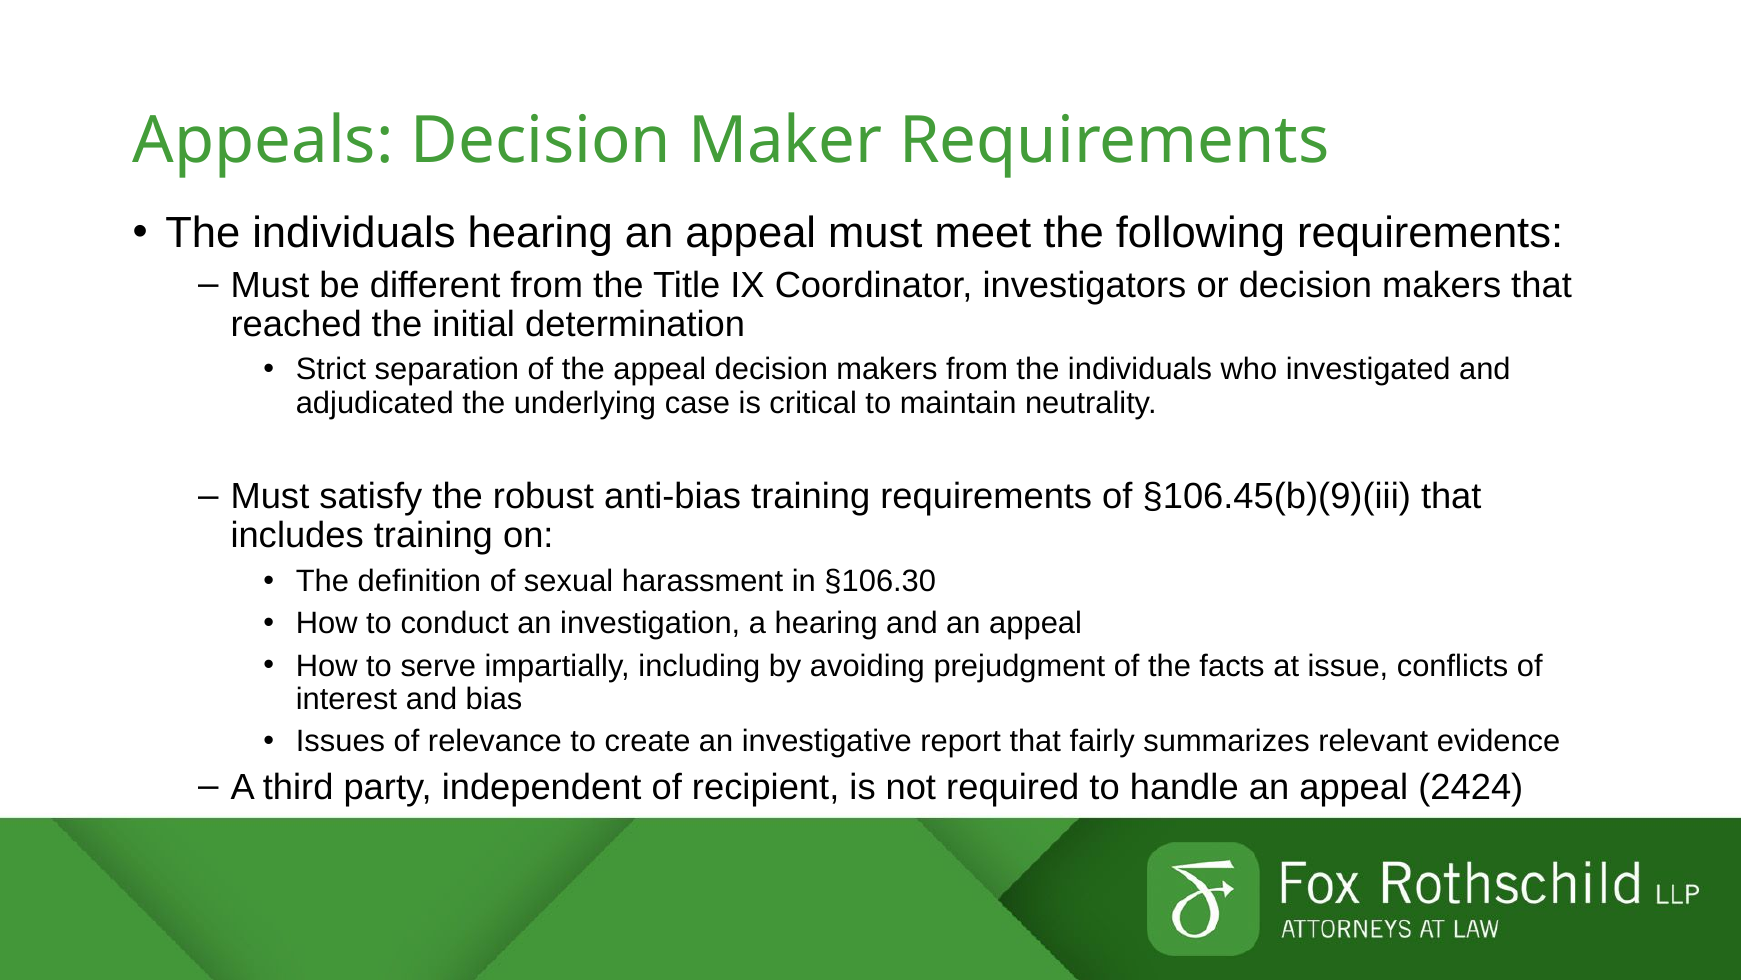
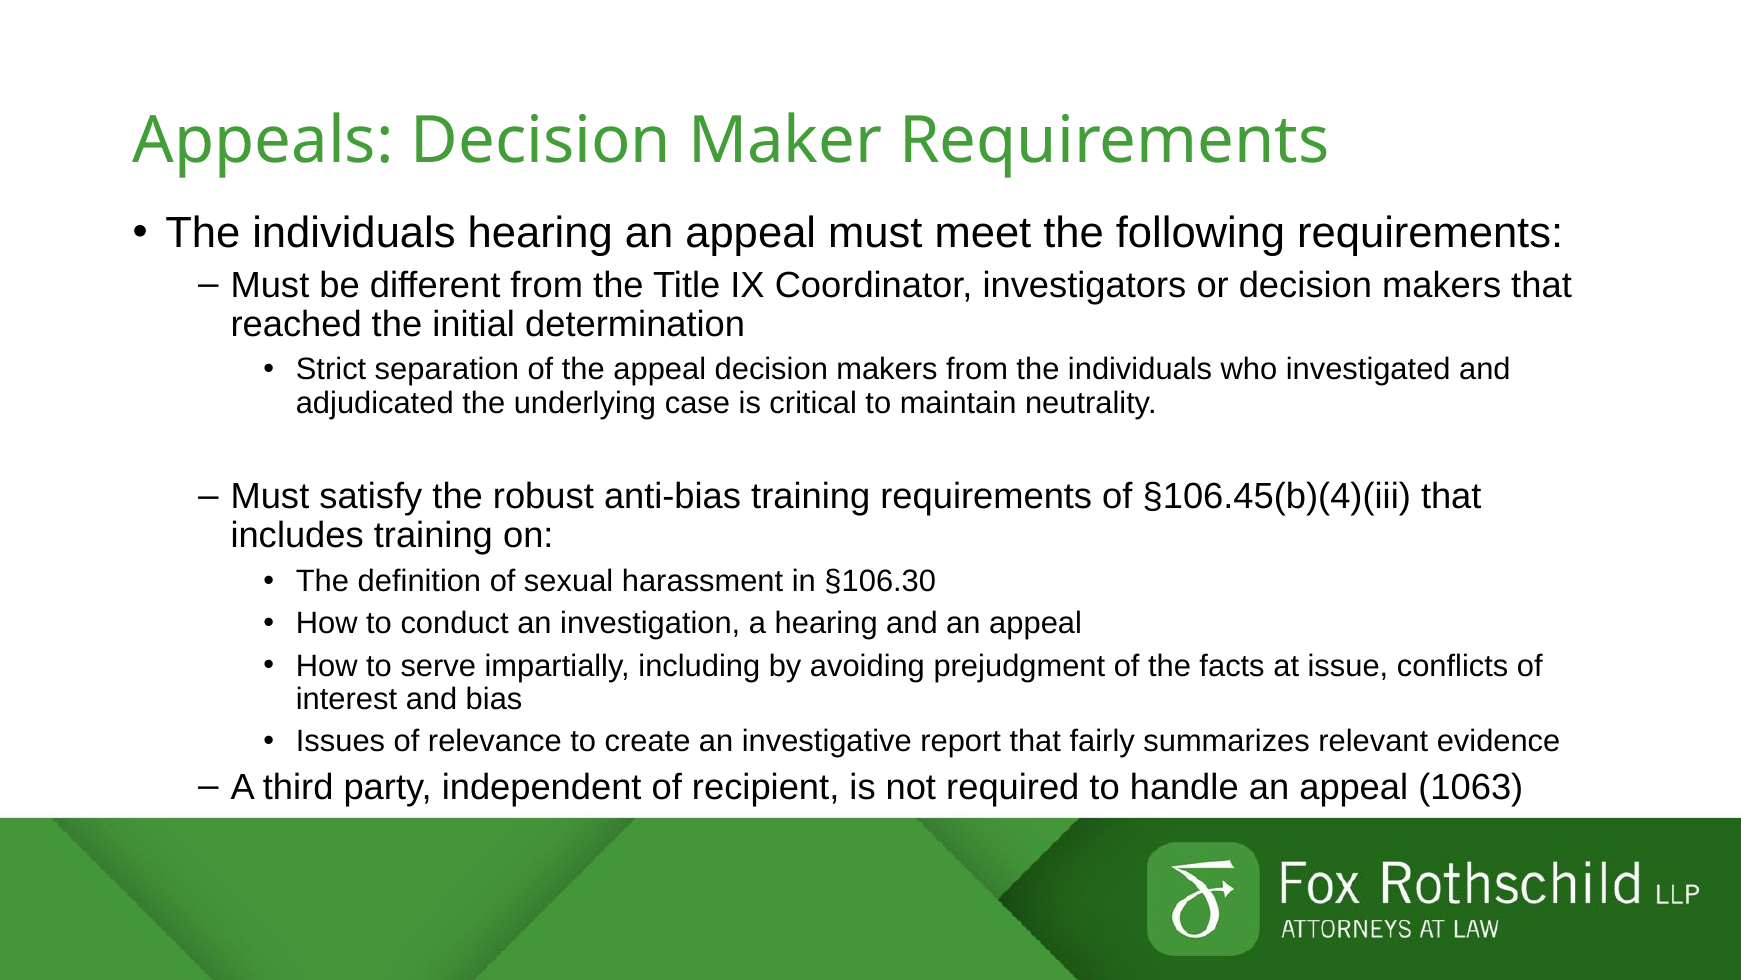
§106.45(b)(9)(iii: §106.45(b)(9)(iii -> §106.45(b)(4)(iii
2424: 2424 -> 1063
